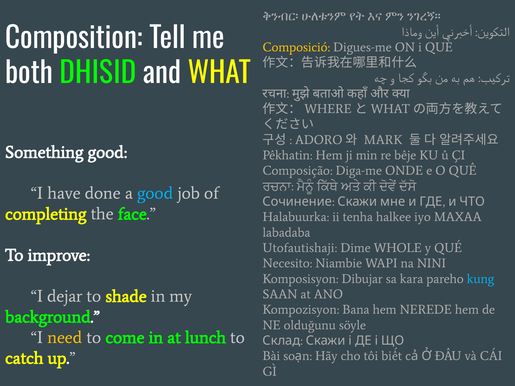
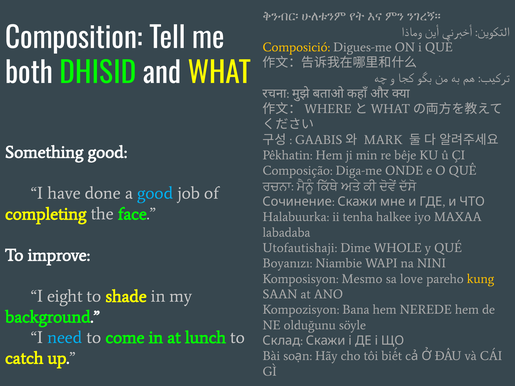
ADORO: ADORO -> GAABIS
Necesito: Necesito -> Boyanızı
Dibujar: Dibujar -> Mesmo
kara: kara -> love
kung colour: light blue -> yellow
dejar: dejar -> eight
need colour: yellow -> light blue
